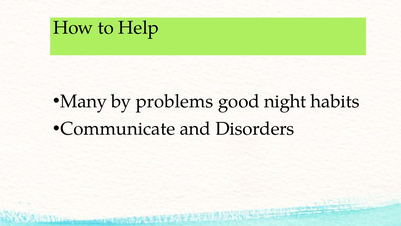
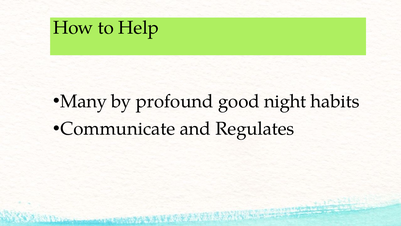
problems: problems -> profound
Disorders: Disorders -> Regulates
